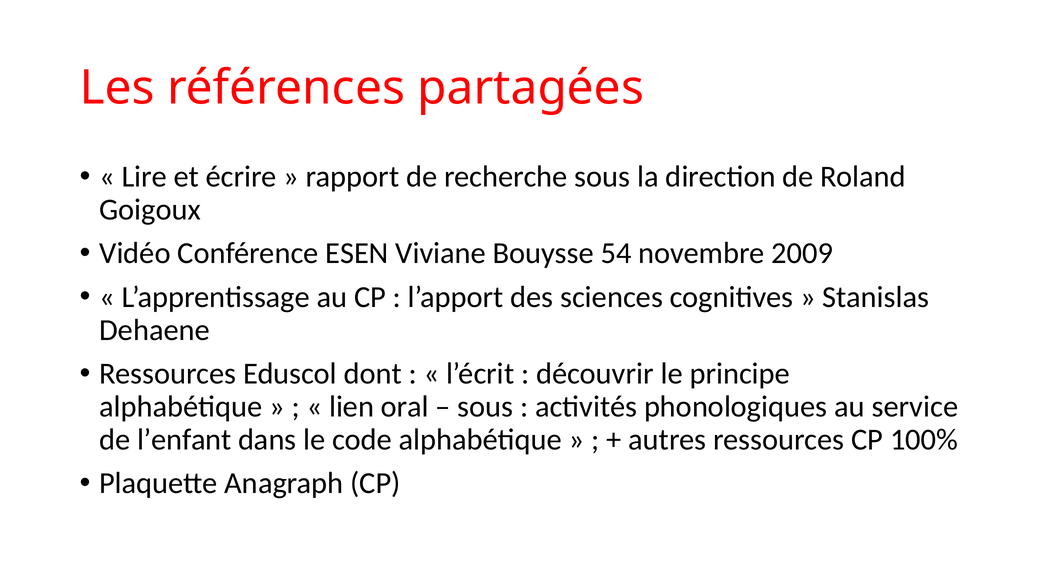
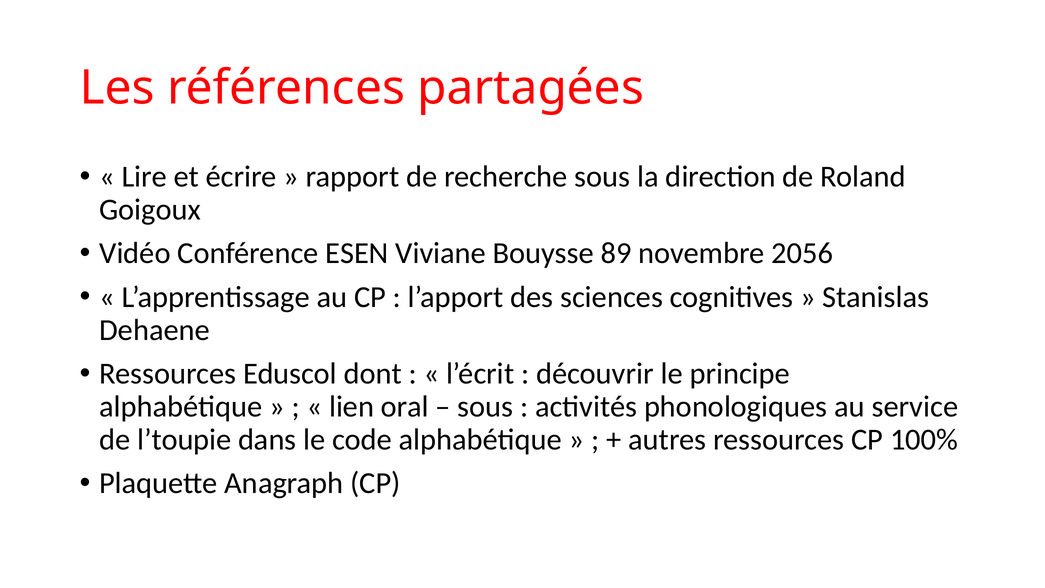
54: 54 -> 89
2009: 2009 -> 2056
l’enfant: l’enfant -> l’toupie
